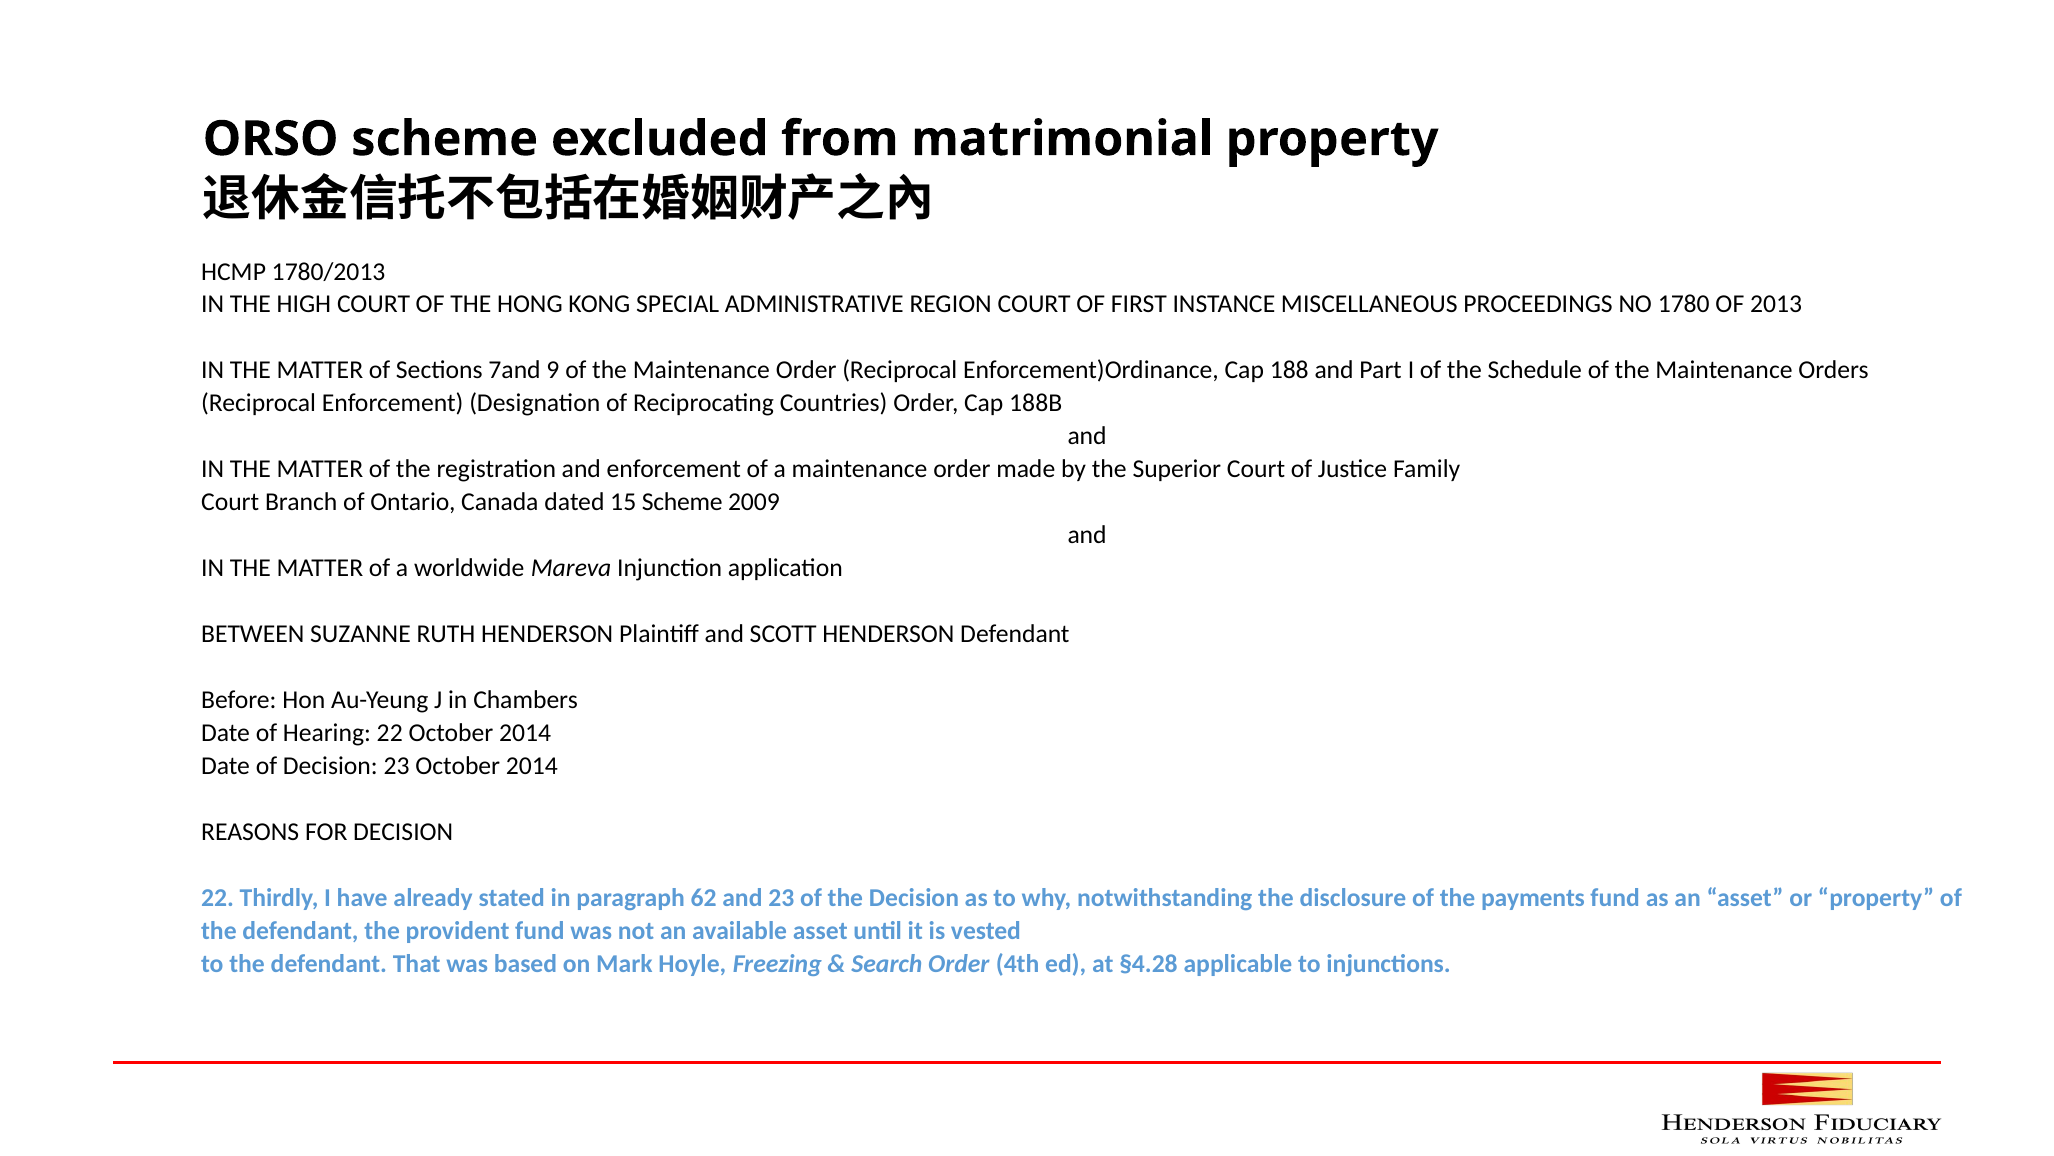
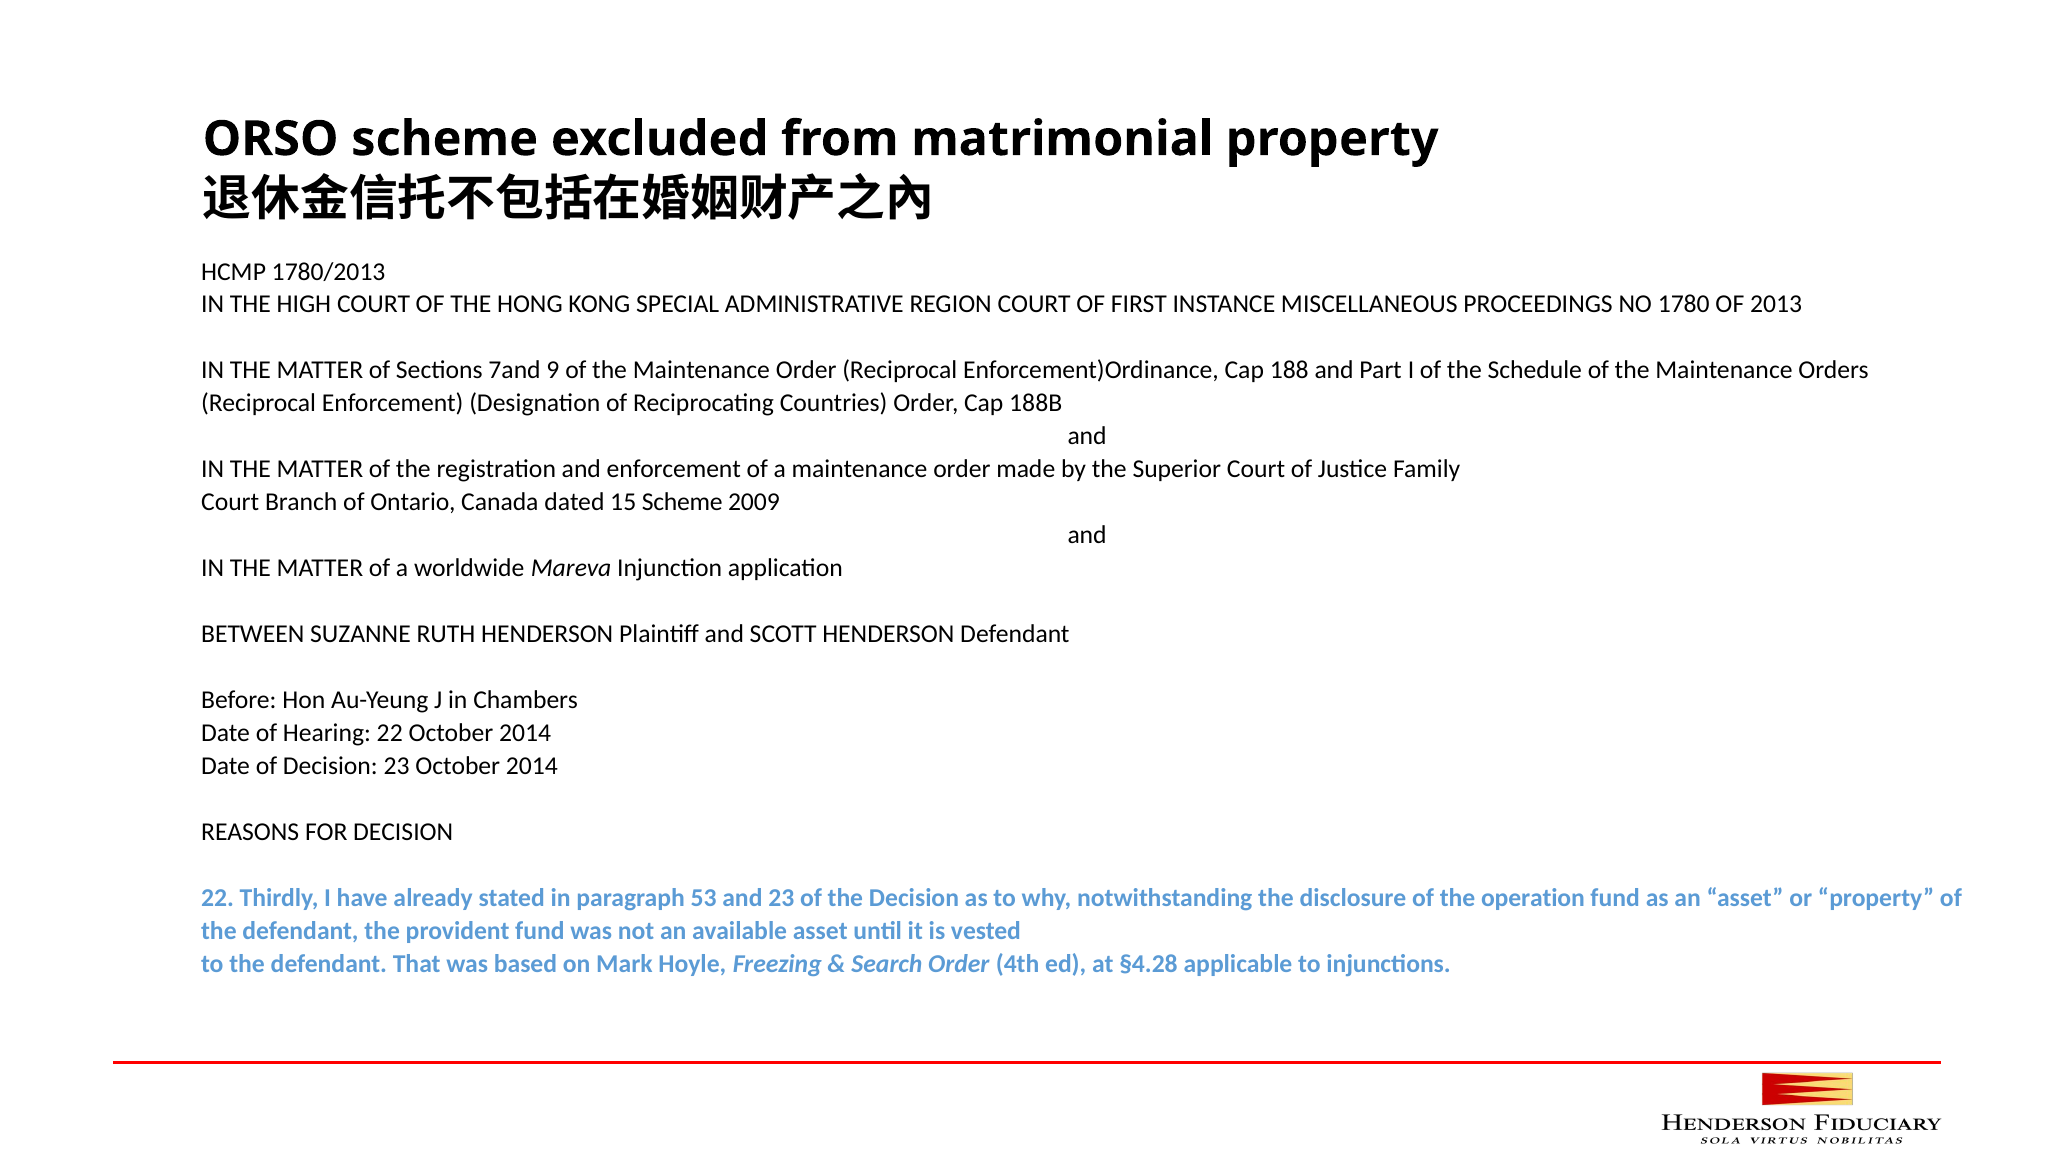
62: 62 -> 53
payments: payments -> operation
